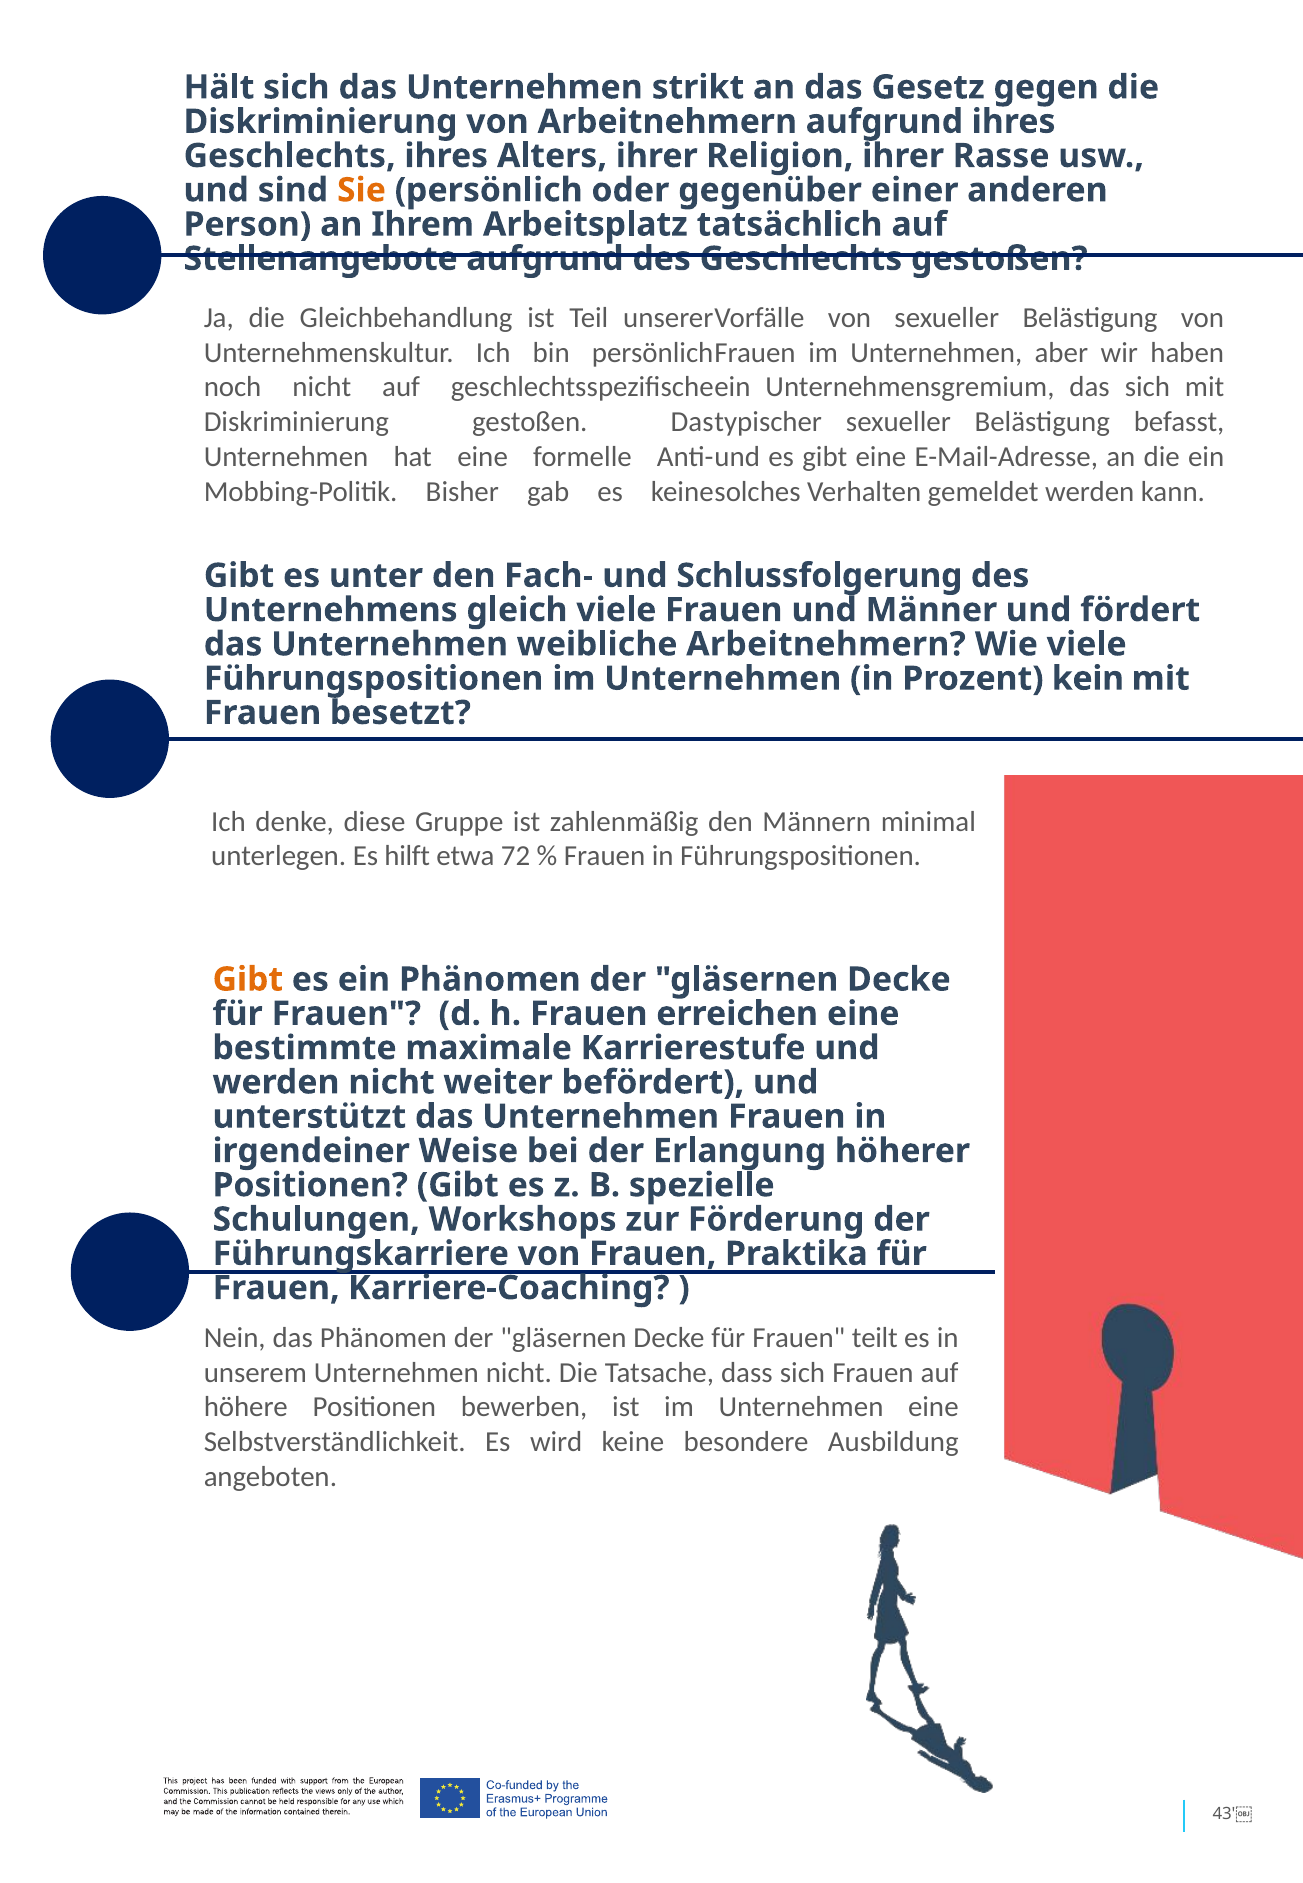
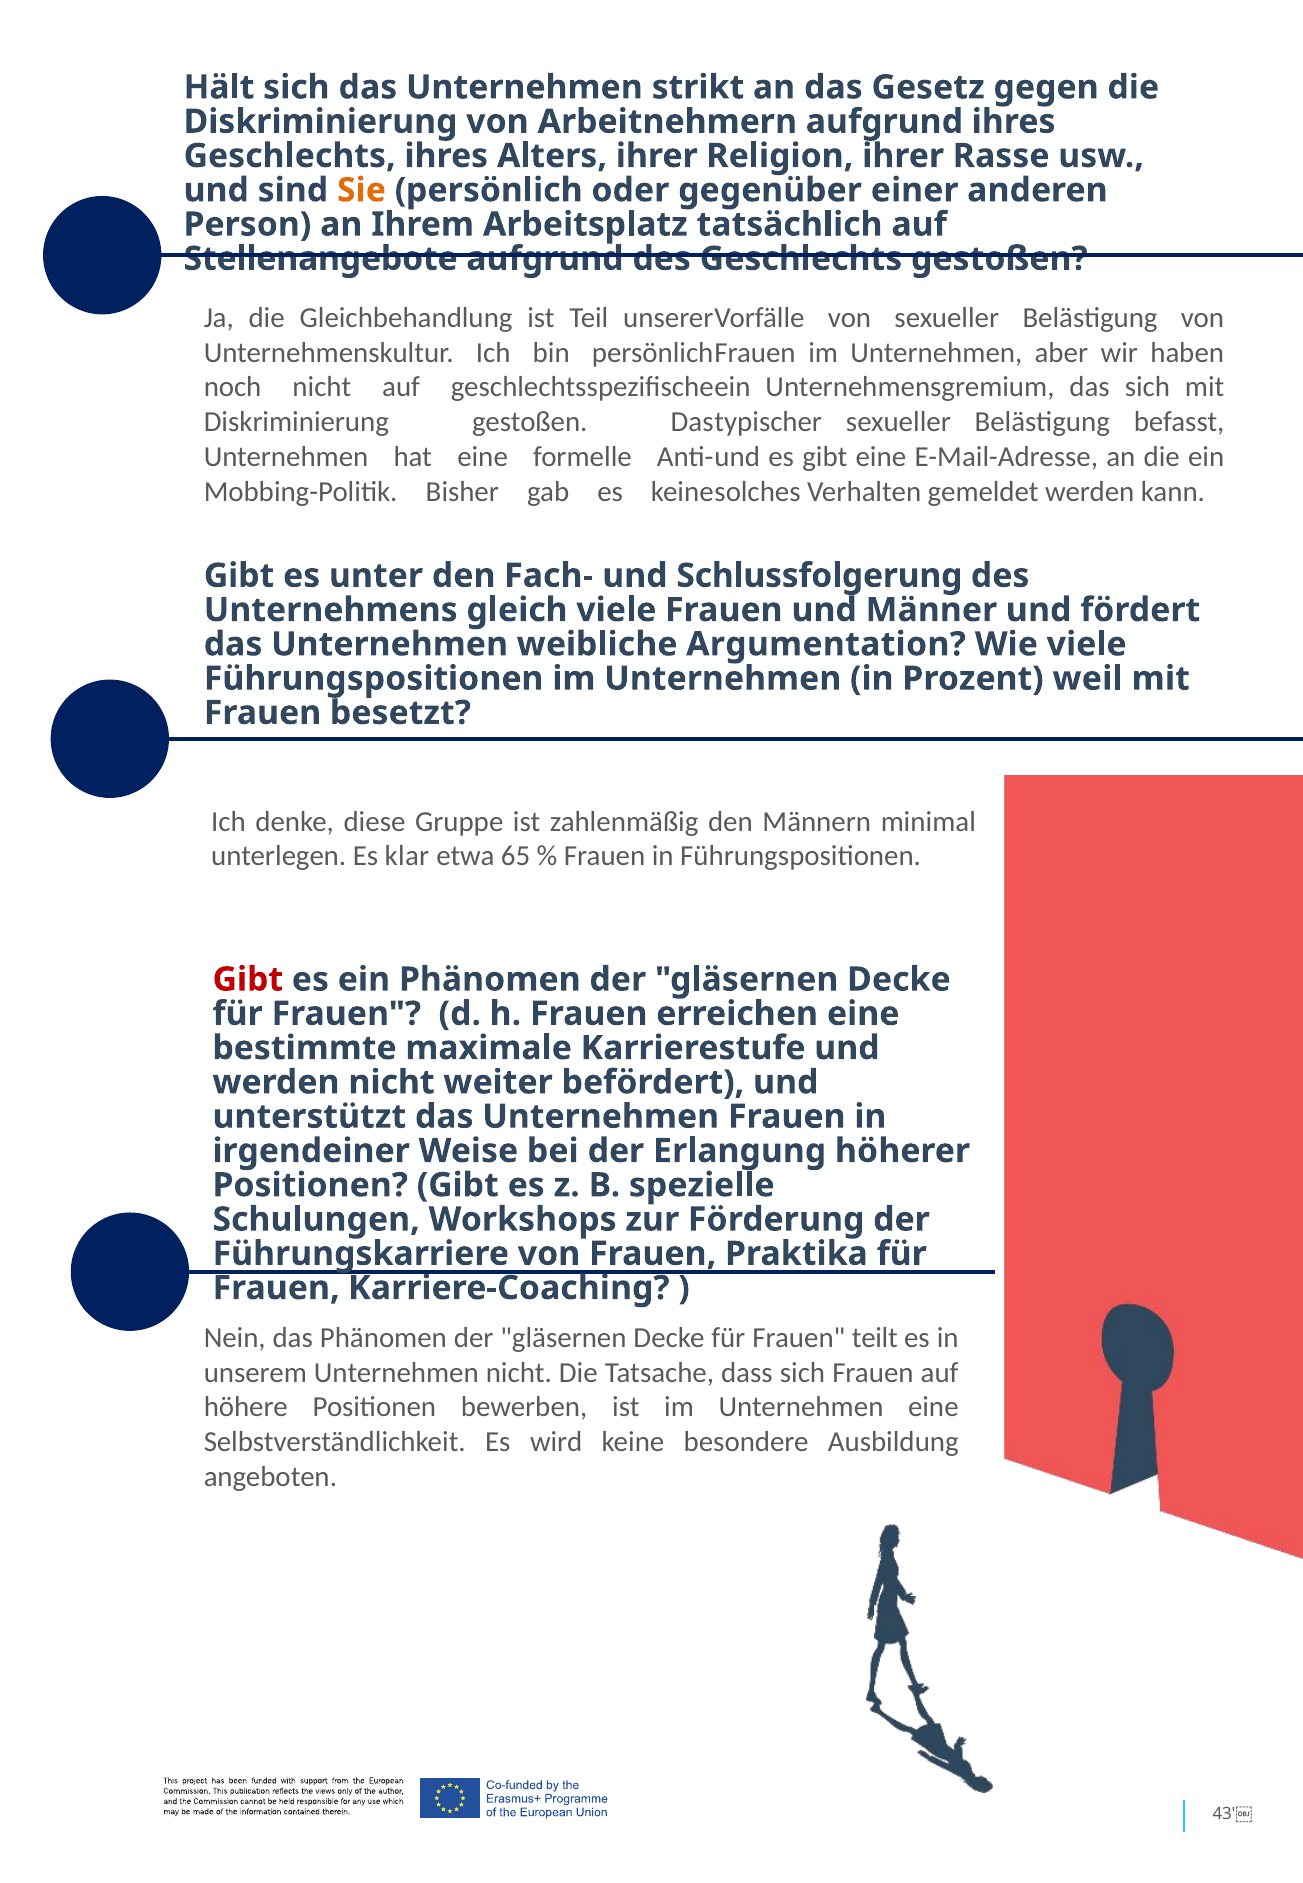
weibliche Arbeitnehmern: Arbeitnehmern -> Argumentation
kein: kein -> weil
hilft: hilft -> klar
72: 72 -> 65
Gibt at (248, 979) colour: orange -> red
